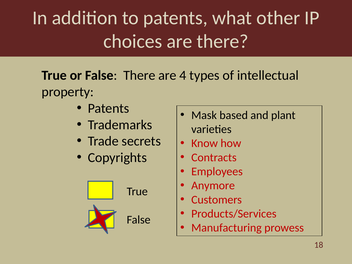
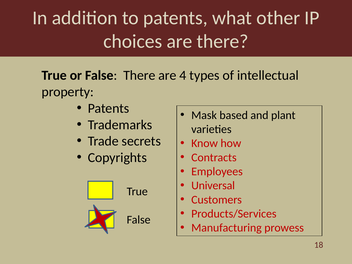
Anymore: Anymore -> Universal
